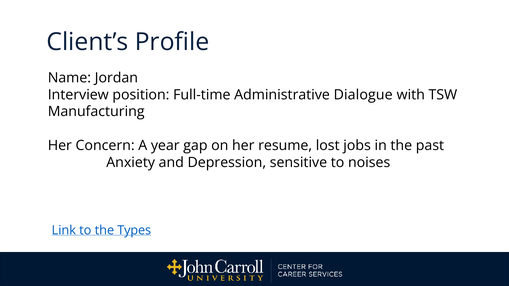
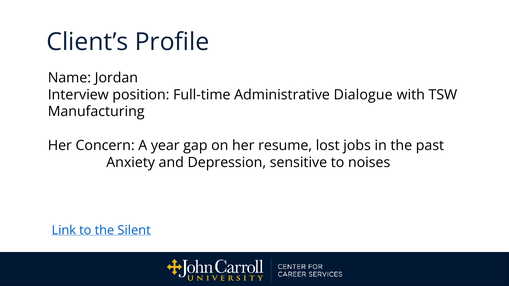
Types: Types -> Silent
